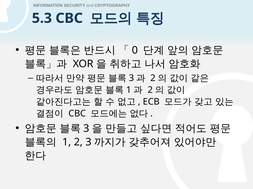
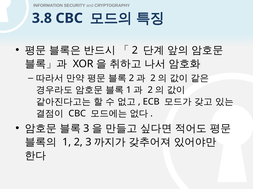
5.3: 5.3 -> 3.8
0 at (135, 50): 0 -> 2
3 at (131, 78): 3 -> 2
